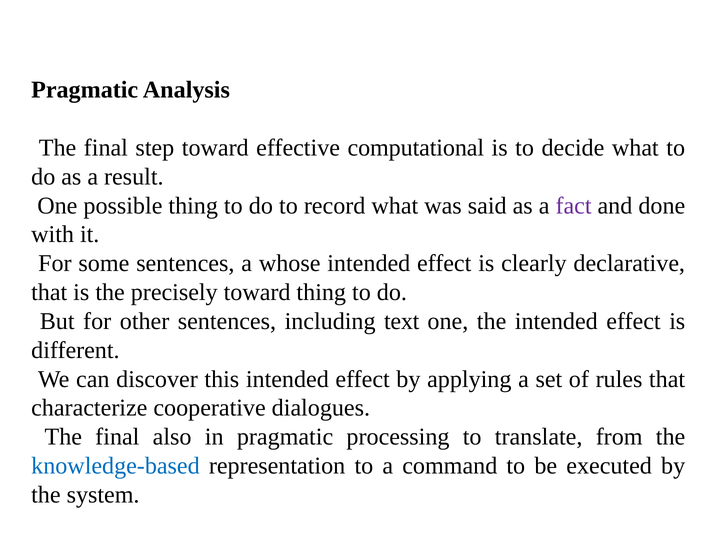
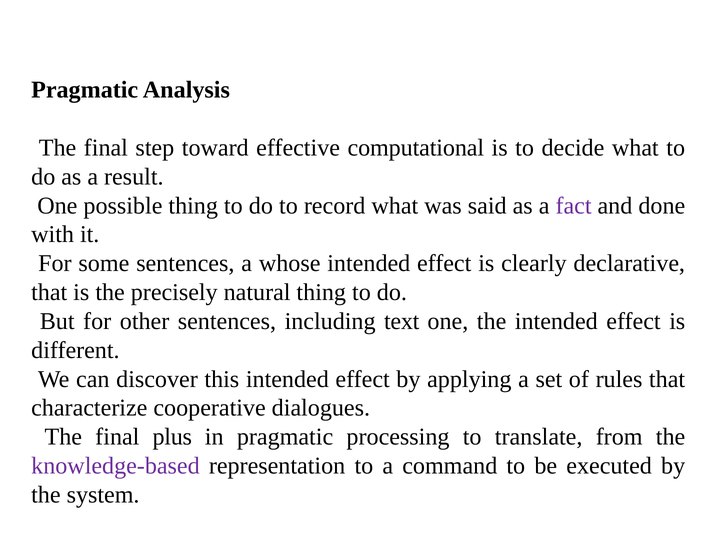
precisely toward: toward -> natural
also: also -> plus
knowledge-based colour: blue -> purple
